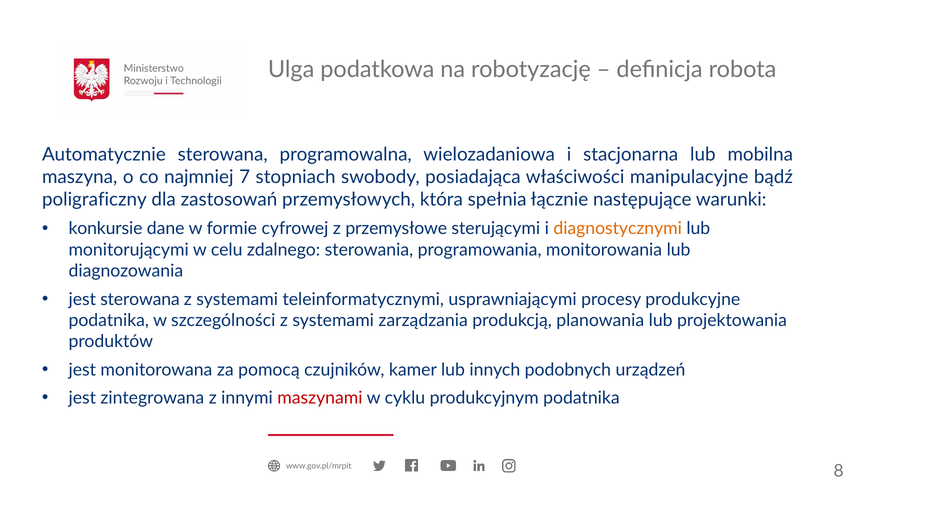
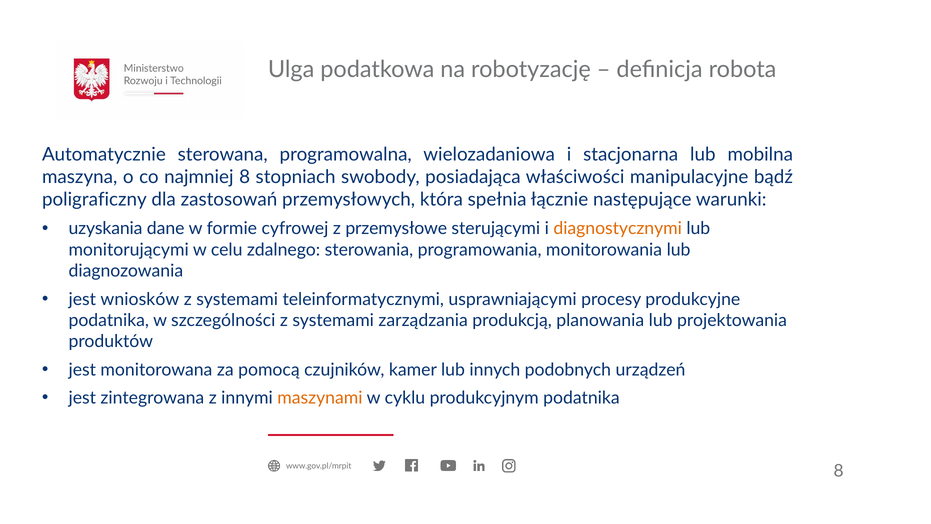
najmniej 7: 7 -> 8
konkursie: konkursie -> uzyskania
jest sterowana: sterowana -> wniosków
maszynami colour: red -> orange
